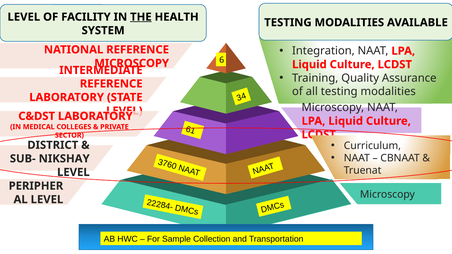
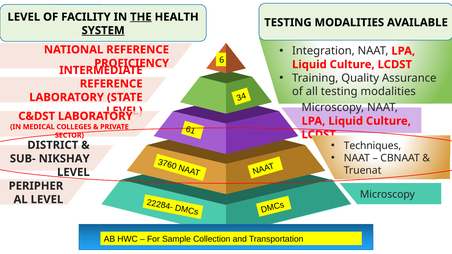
SYSTEM underline: none -> present
MICROSCOPY at (132, 63): MICROSCOPY -> PROFICIENCY
Curriculum: Curriculum -> Techniques
